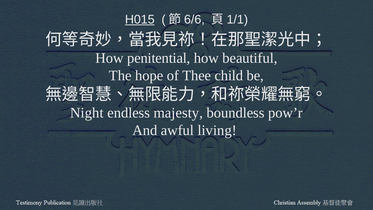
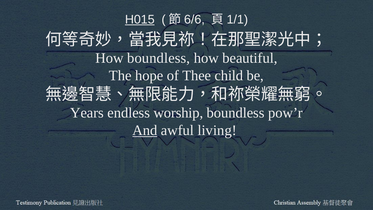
How penitential: penitential -> boundless
Night: Night -> Years
majesty: majesty -> worship
And underline: none -> present
